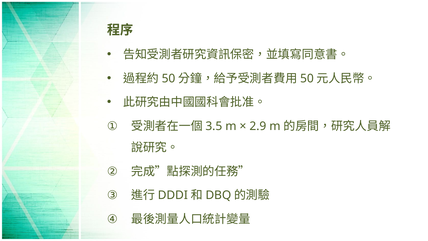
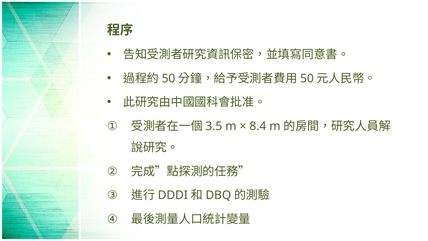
2.9: 2.9 -> 8.4
